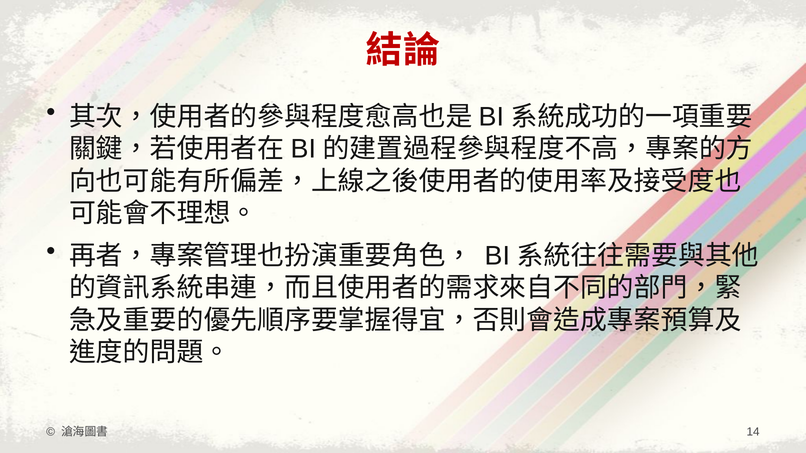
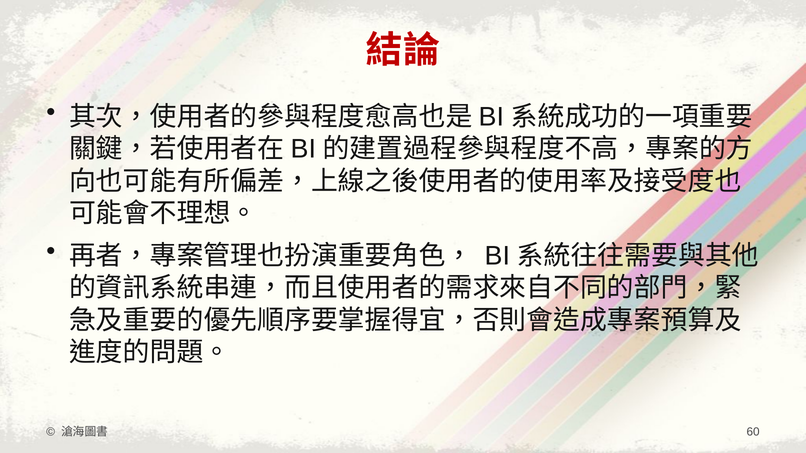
14: 14 -> 60
